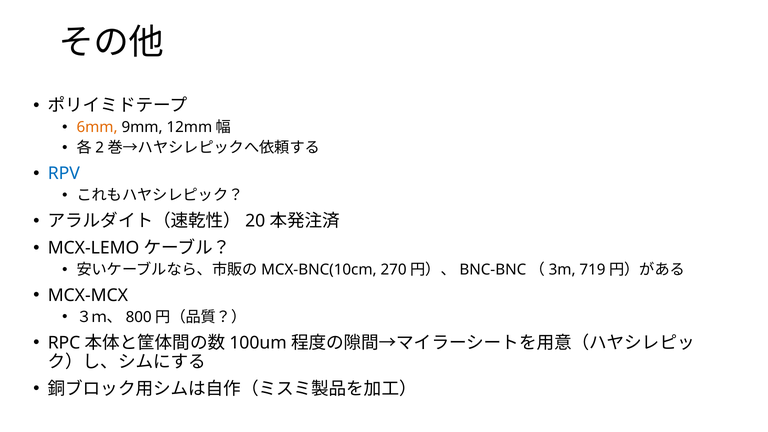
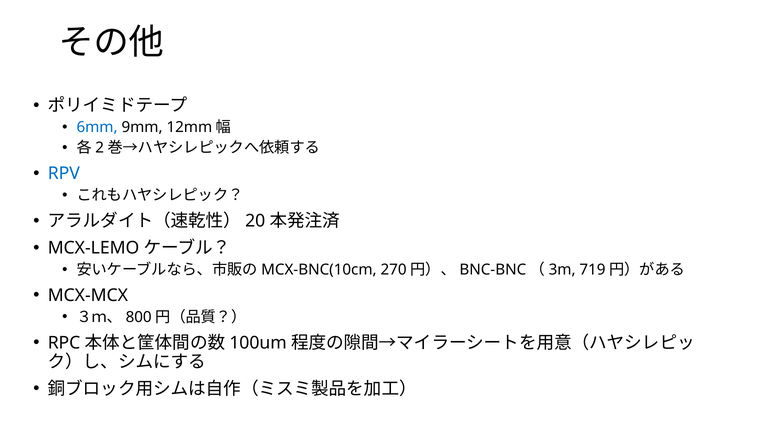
6mm colour: orange -> blue
